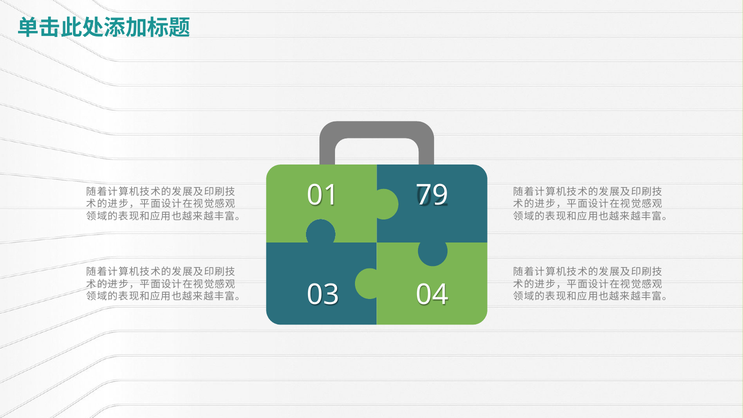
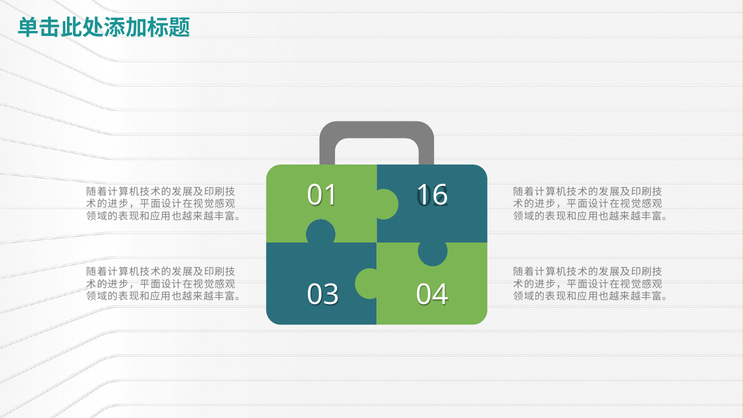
79: 79 -> 16
